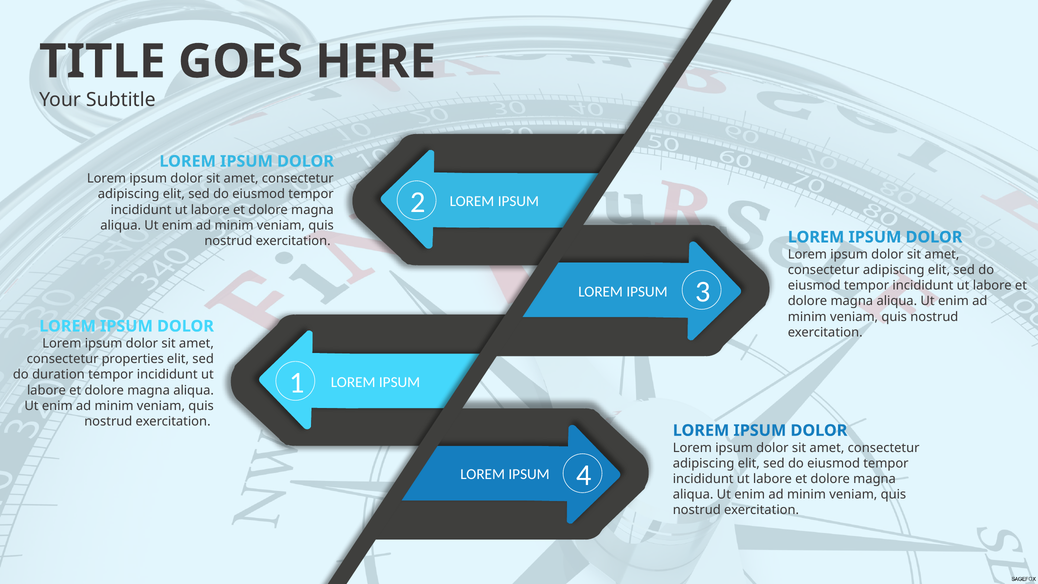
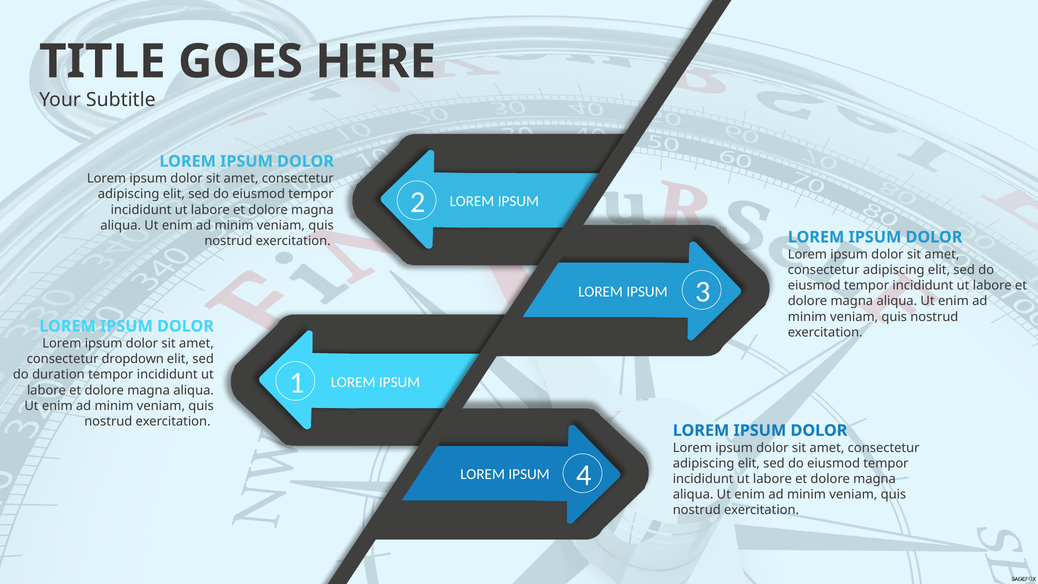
properties: properties -> dropdown
